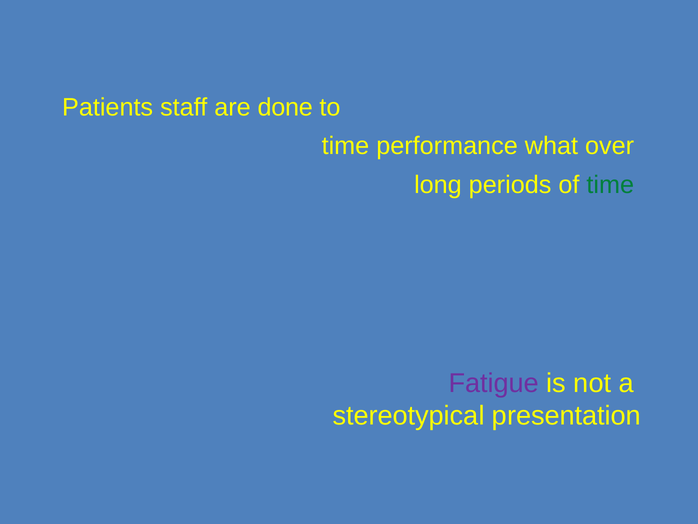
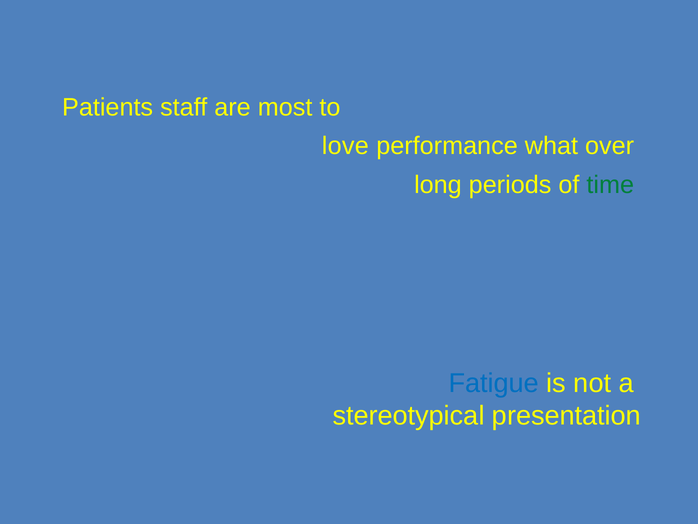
done: done -> most
time at (345, 146): time -> love
Fatigue colour: purple -> blue
